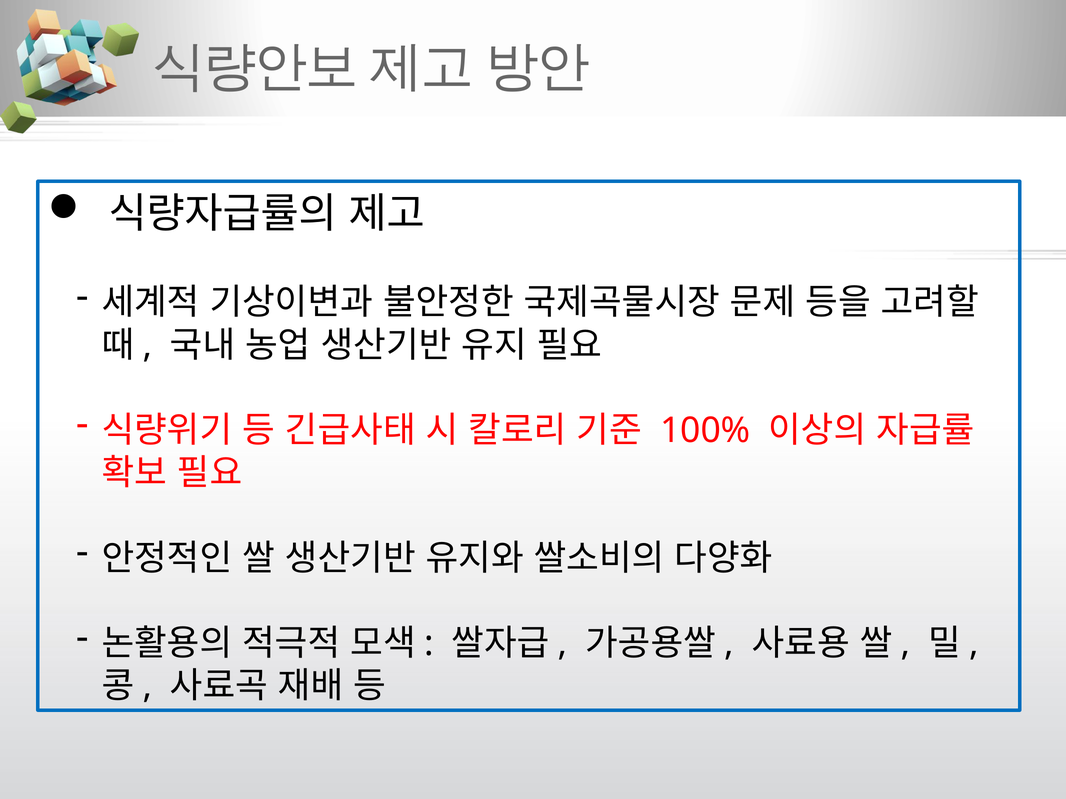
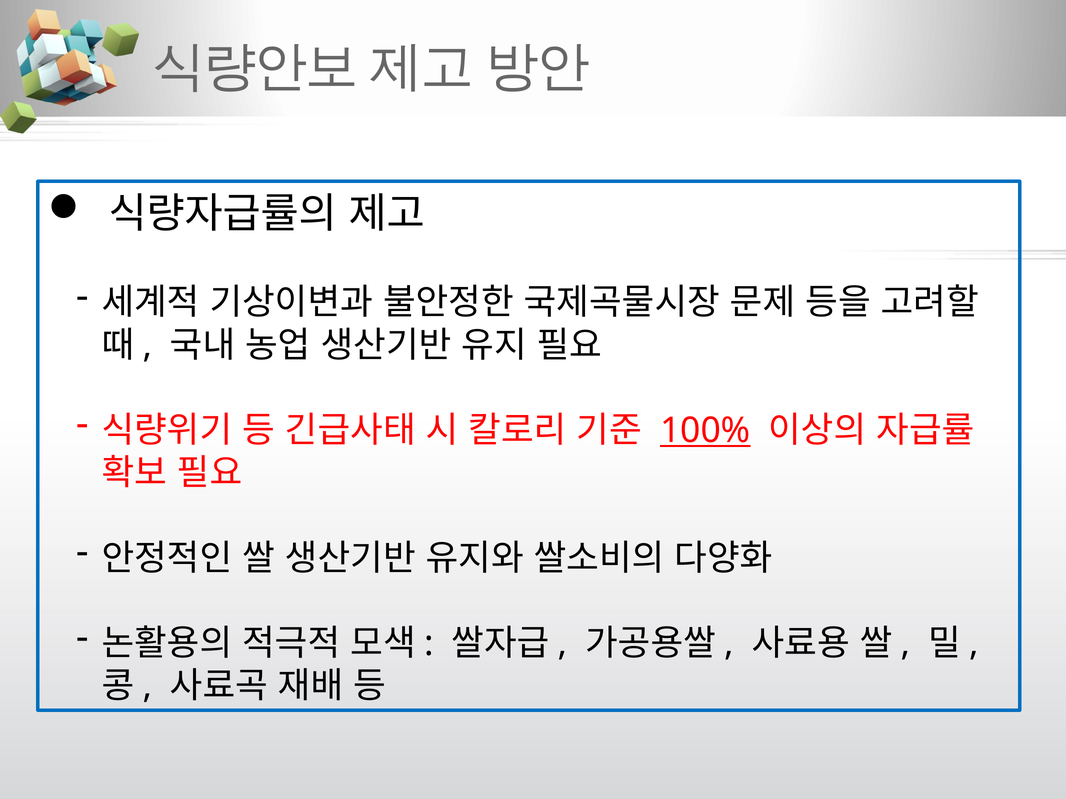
100% underline: none -> present
